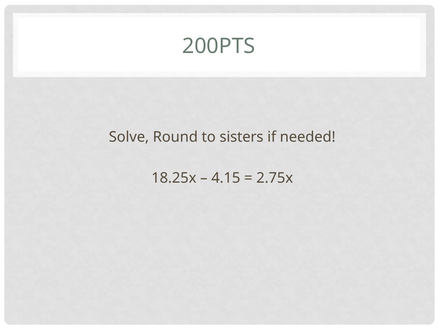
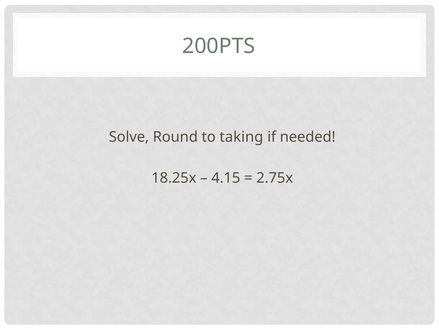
sisters: sisters -> taking
